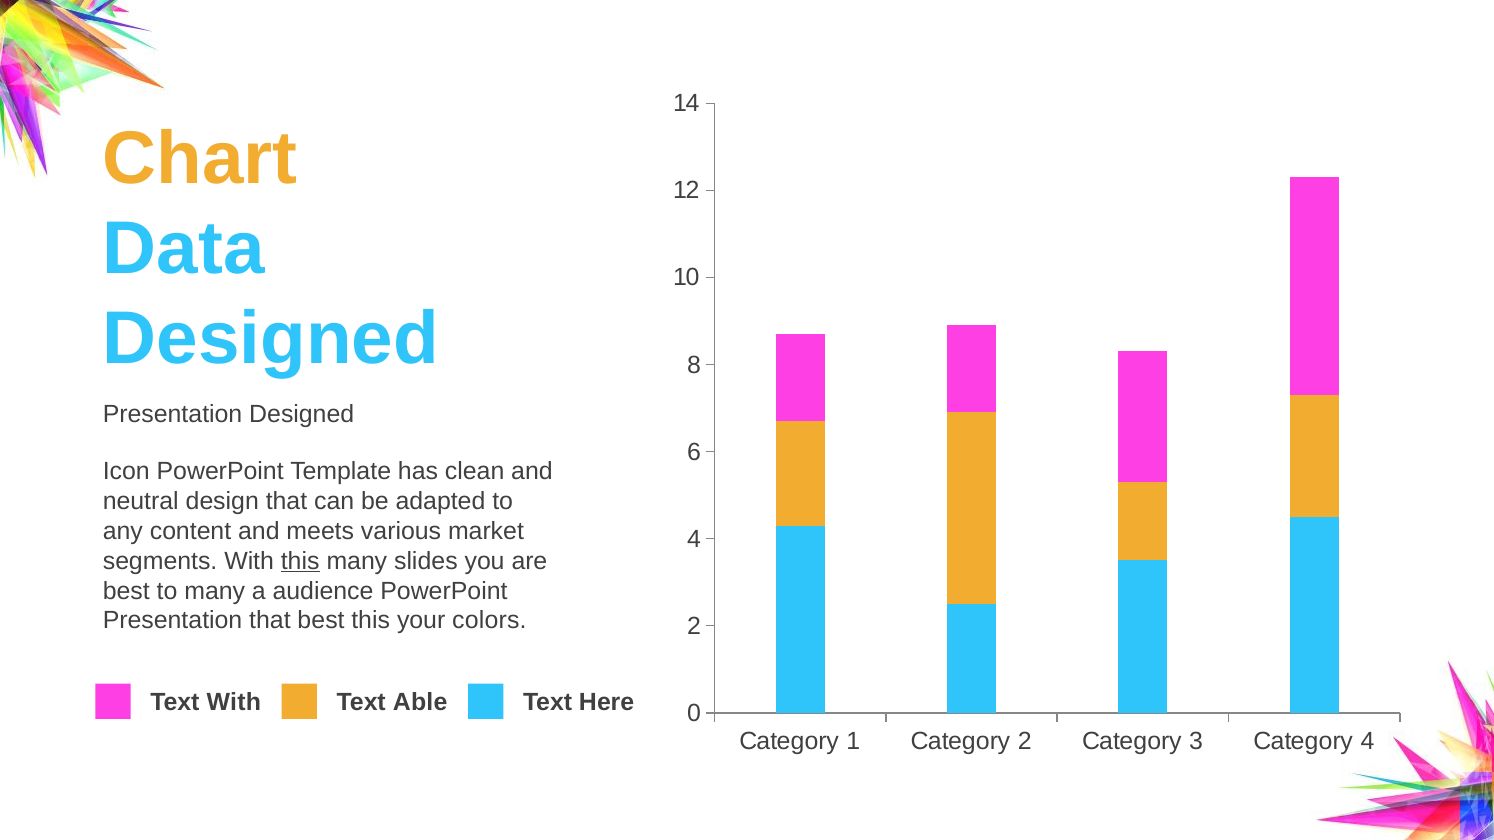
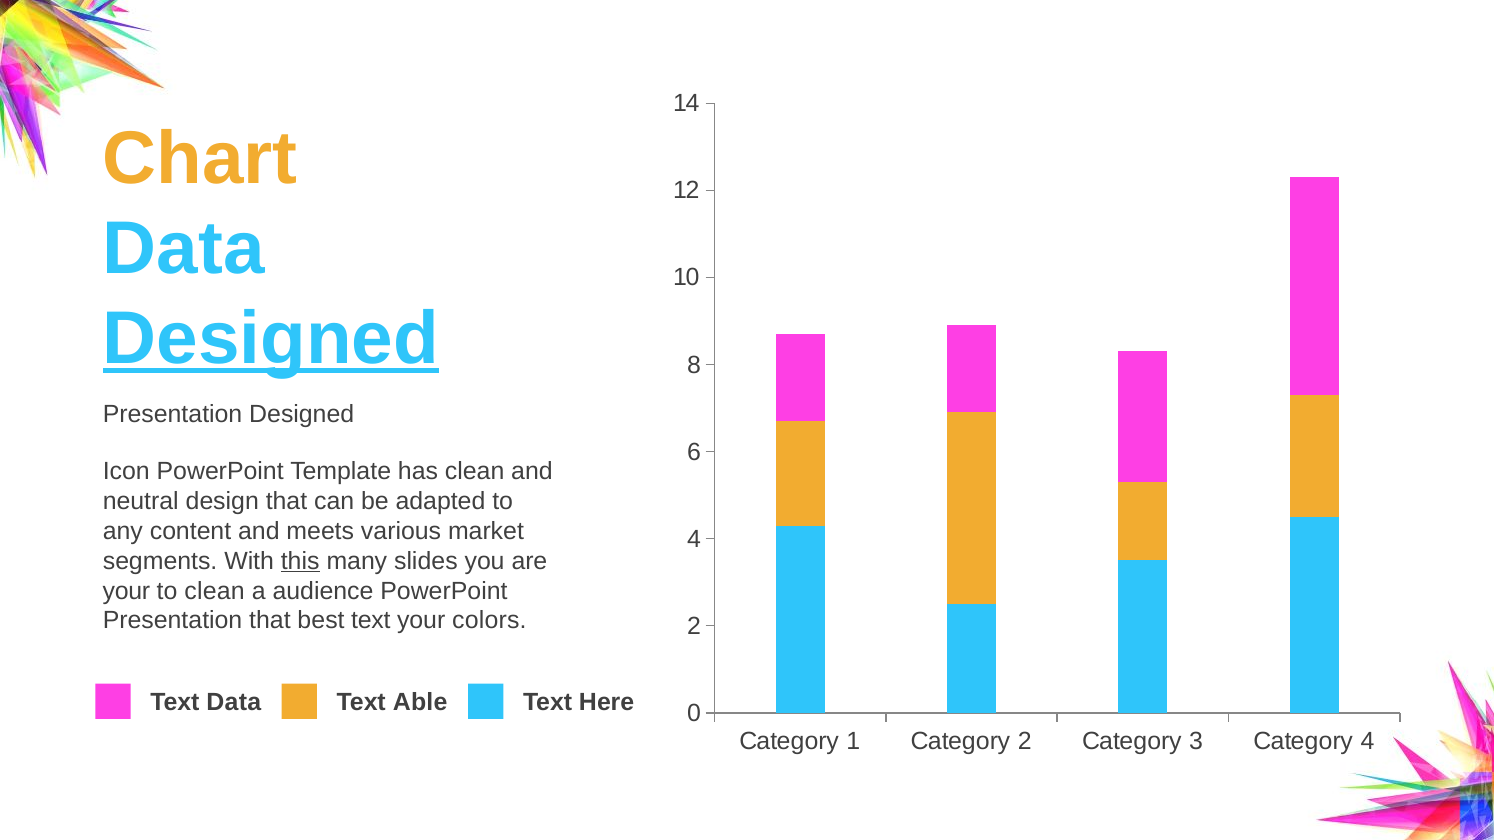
Designed at (271, 339) underline: none -> present
best at (126, 591): best -> your
to many: many -> clean
best this: this -> text
Text With: With -> Data
